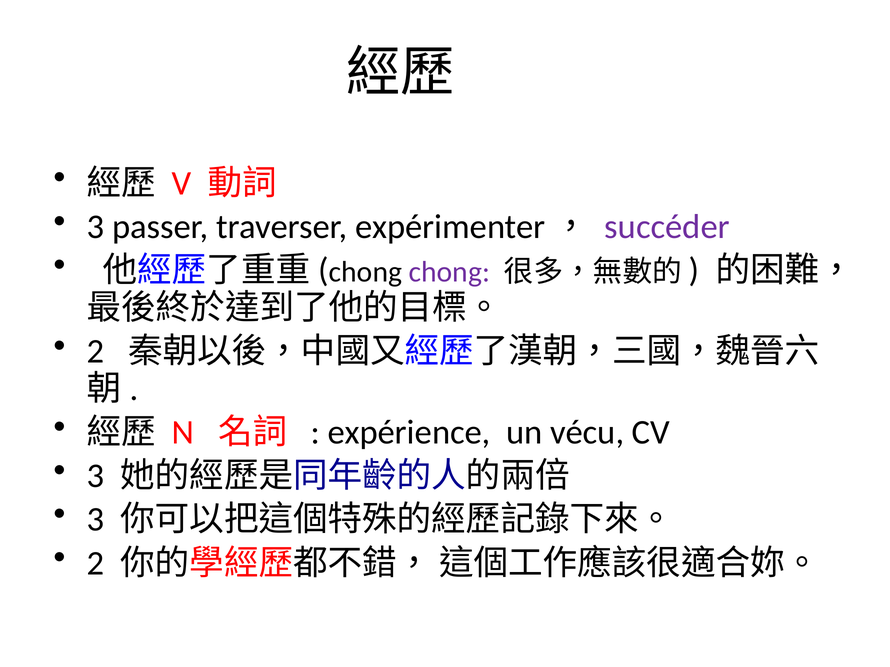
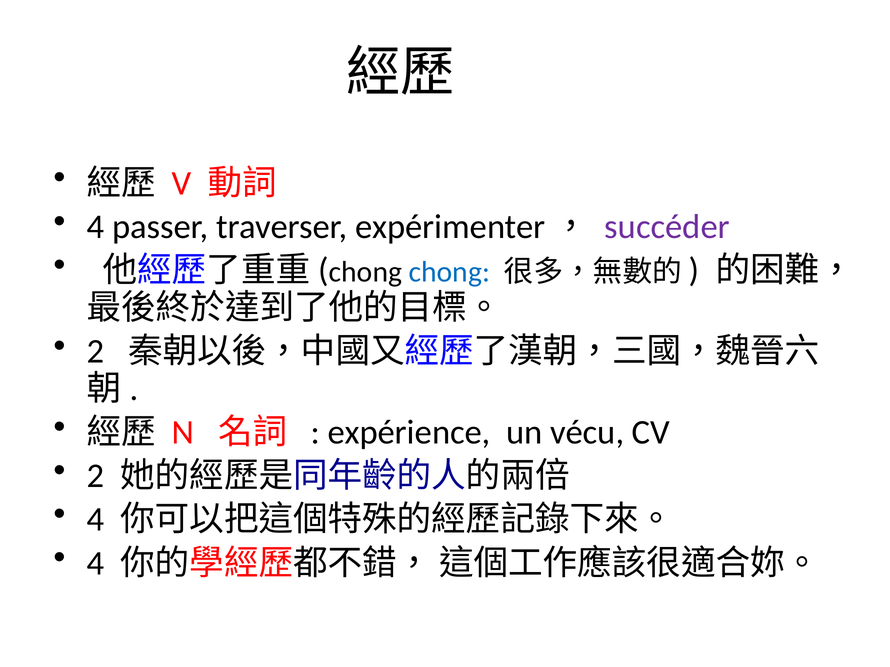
3 at (96, 227): 3 -> 4
chong at (449, 272) colour: purple -> blue
3 at (96, 476): 3 -> 2
3 at (96, 520): 3 -> 4
2 at (96, 564): 2 -> 4
